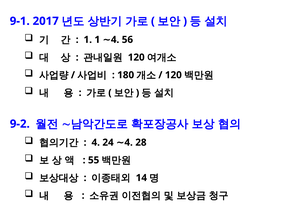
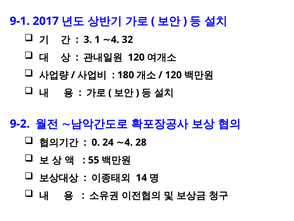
1 at (88, 40): 1 -> 3
56: 56 -> 32
4 at (96, 142): 4 -> 0
